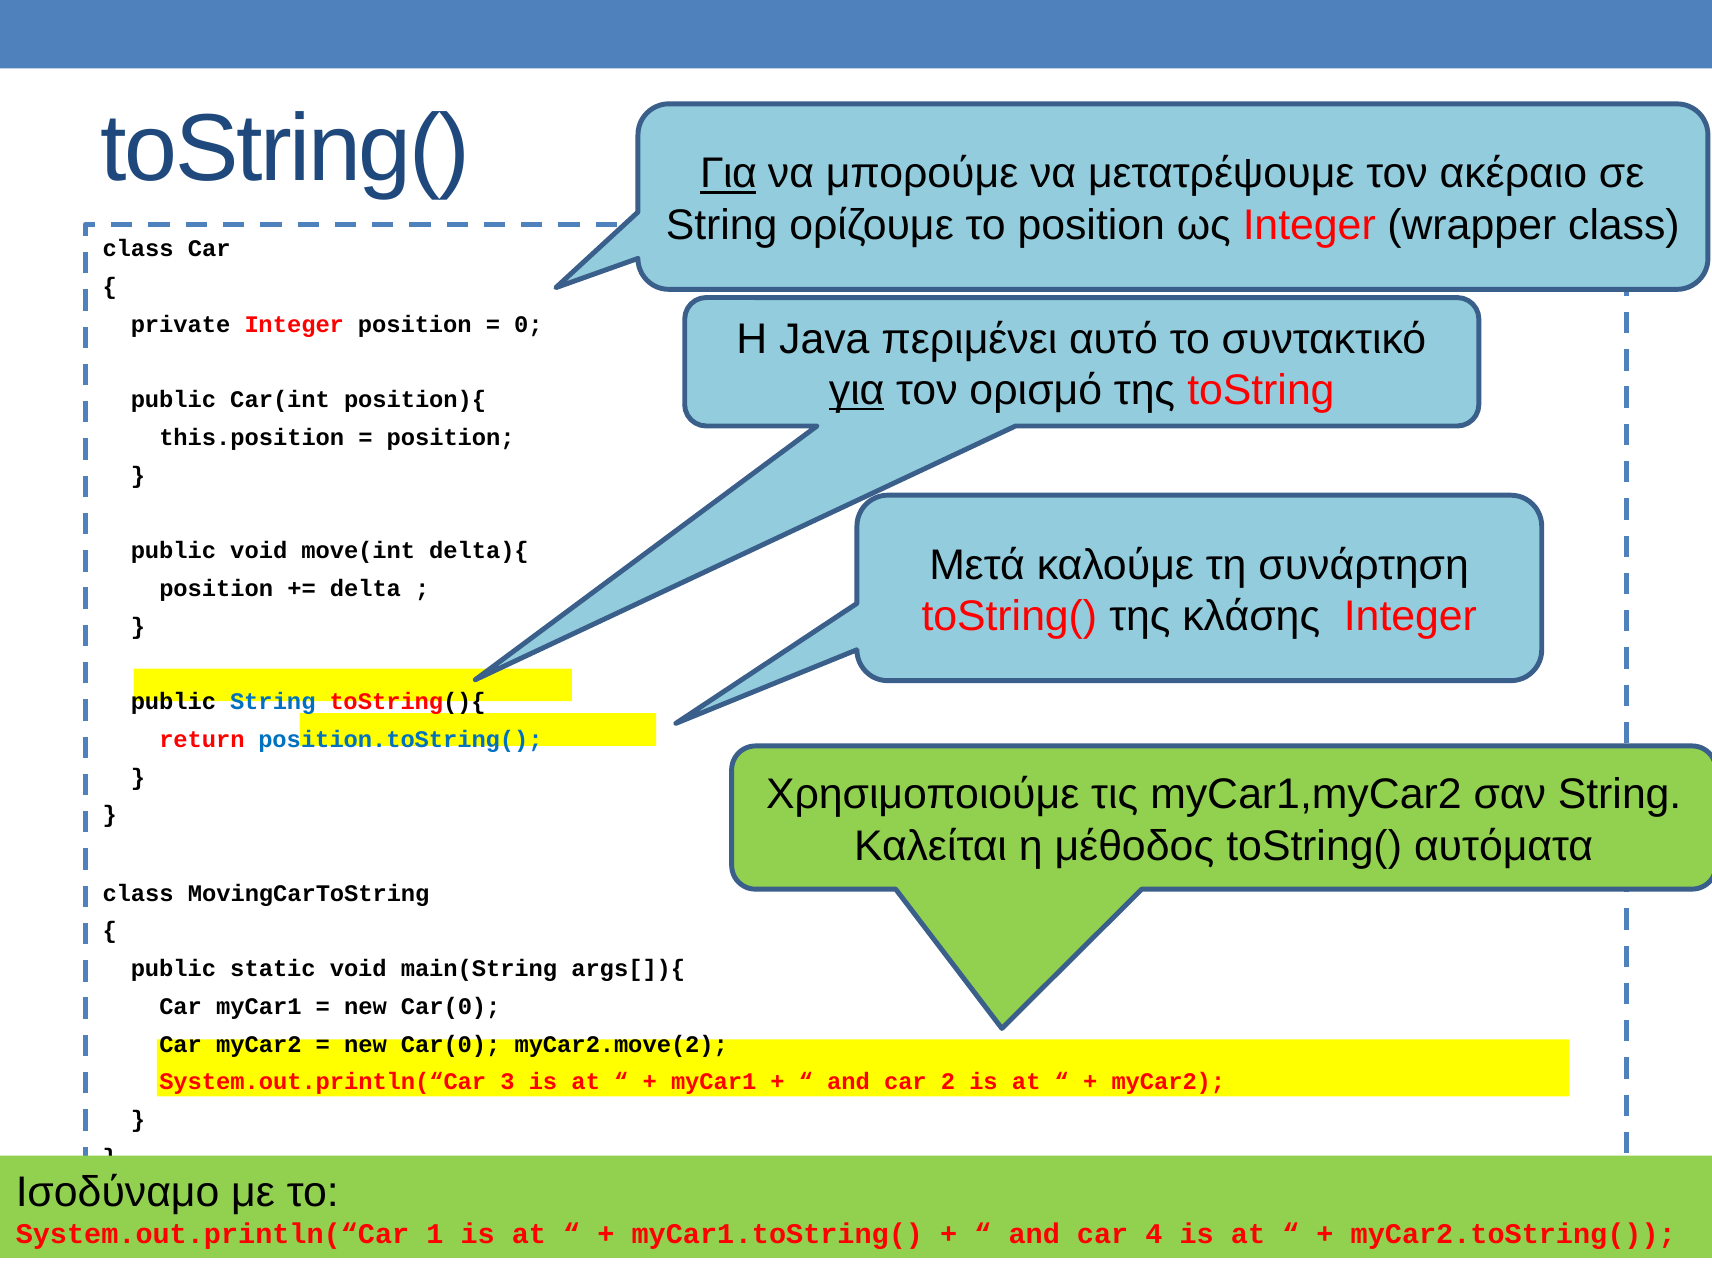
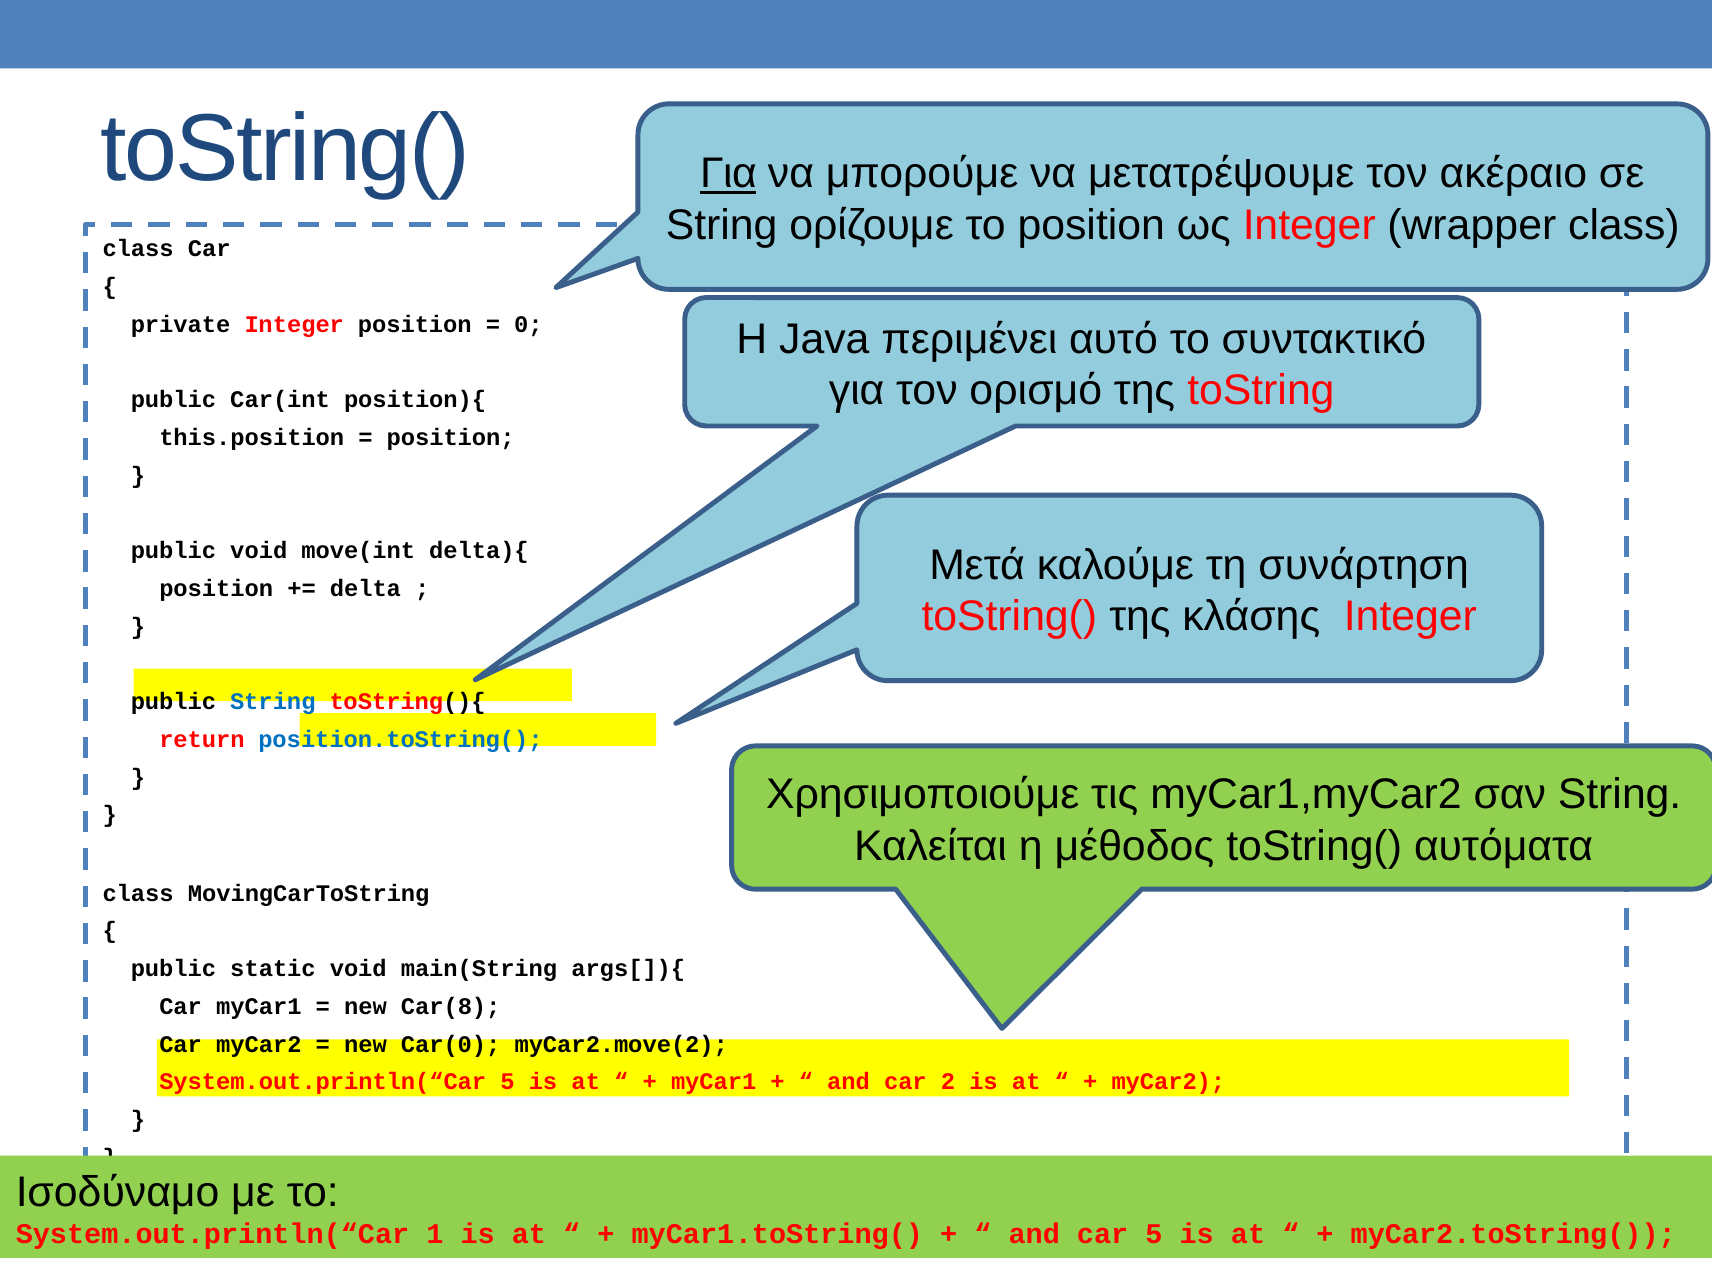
για at (857, 390) underline: present -> none
Car(0 at (451, 1007): Car(0 -> Car(8
System.out.println(“Car 3: 3 -> 5
car 4: 4 -> 5
